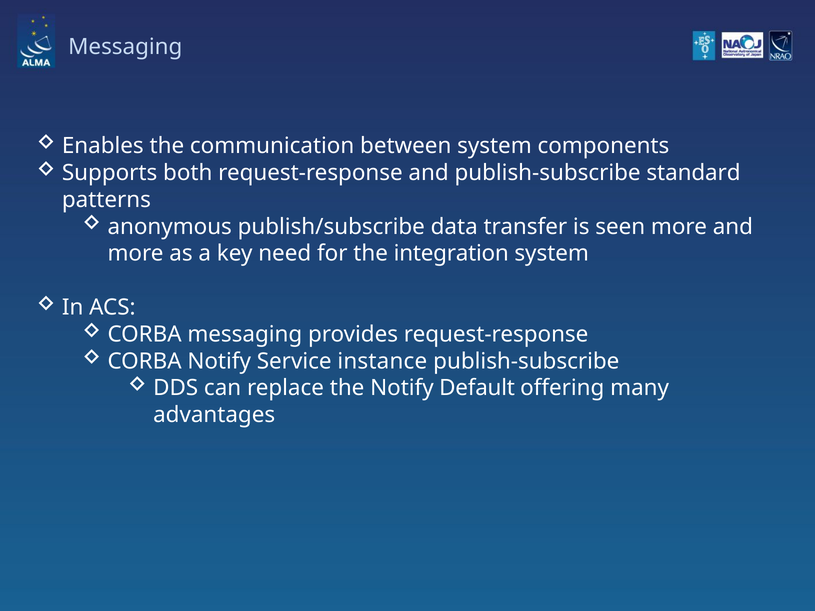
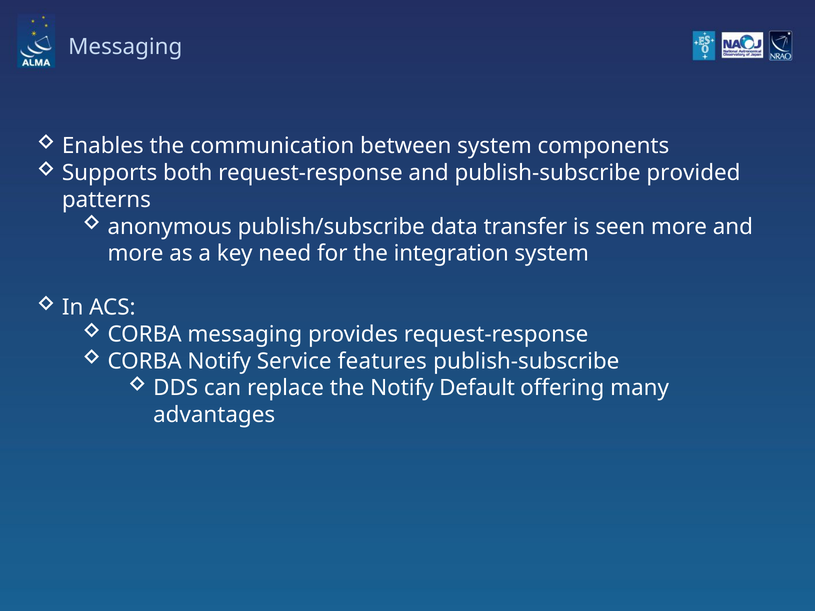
standard: standard -> provided
instance: instance -> features
